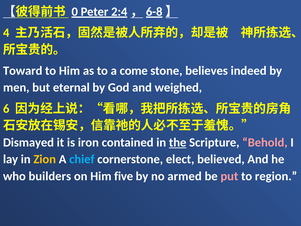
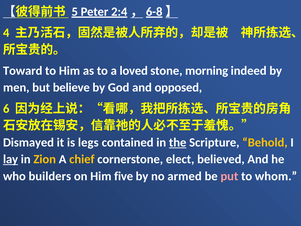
0: 0 -> 5
come: come -> loved
believes: believes -> morning
eternal: eternal -> believe
weighed: weighed -> opposed
iron: iron -> legs
Behold colour: pink -> yellow
lay underline: none -> present
chief colour: light blue -> yellow
region: region -> whom
